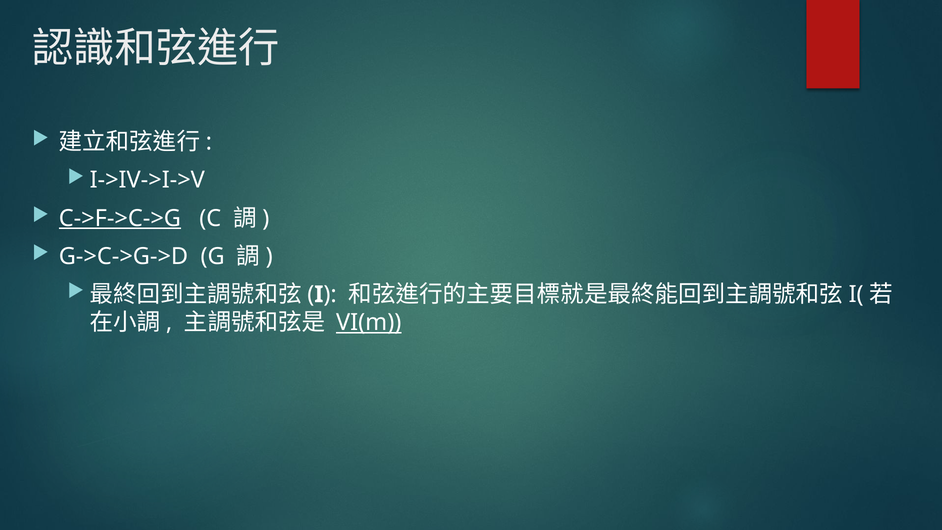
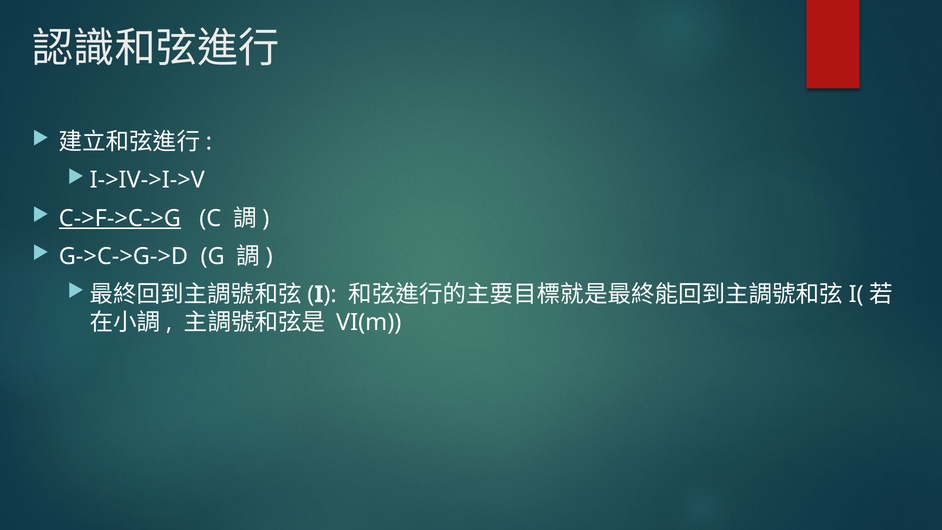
VI(m underline: present -> none
